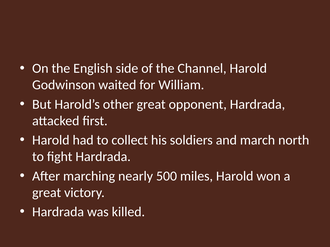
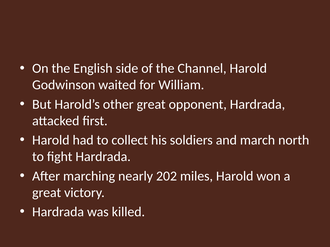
500: 500 -> 202
